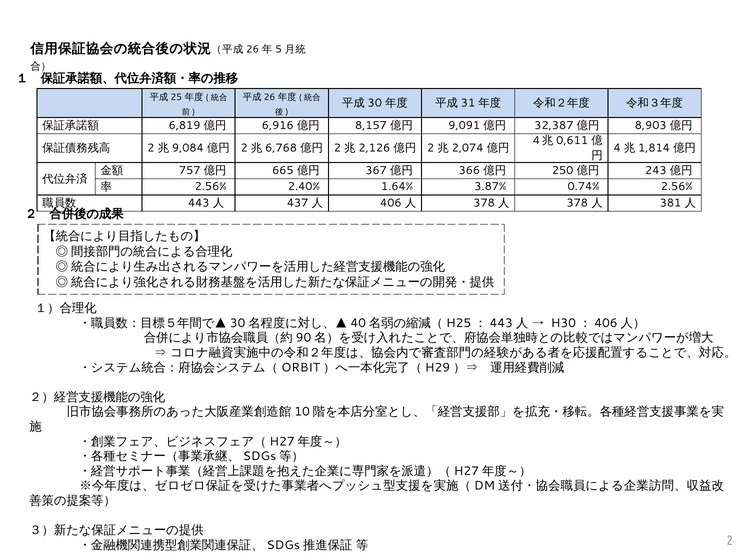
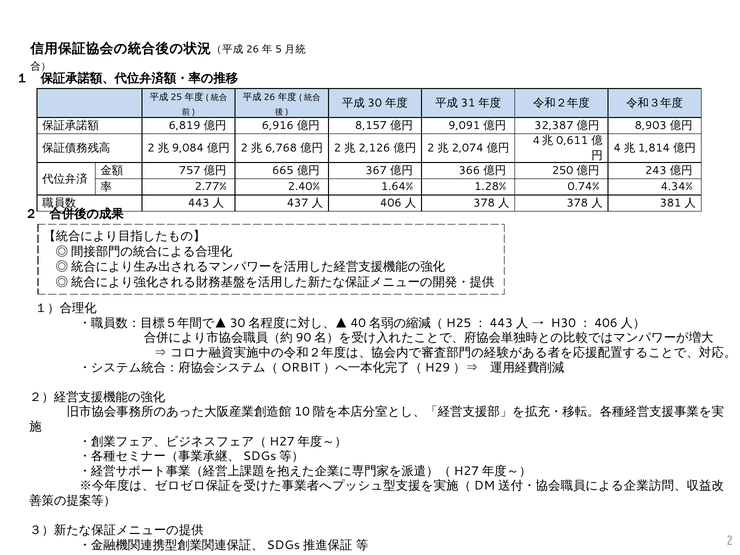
2.56% at (211, 187): 2.56% -> 2.77%
3.87%: 3.87% -> 1.28%
0.74% 2.56%: 2.56% -> 4.34%
